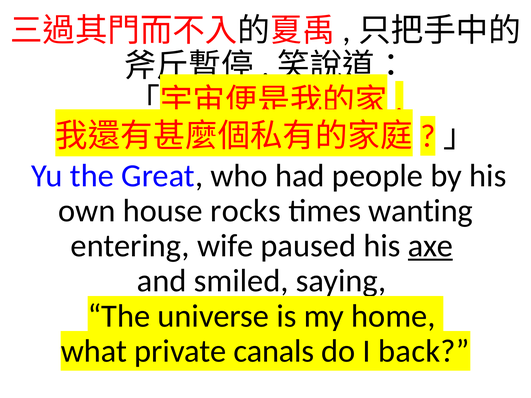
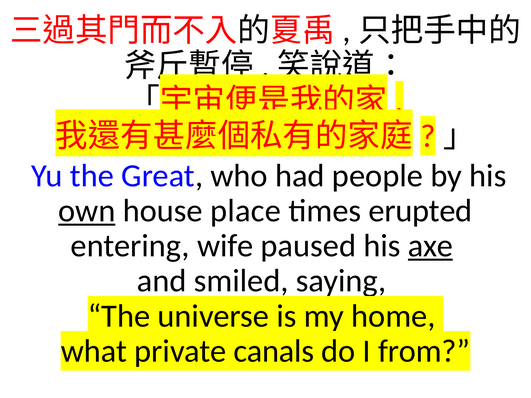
own underline: none -> present
rocks: rocks -> place
wanting: wanting -> erupted
back: back -> from
